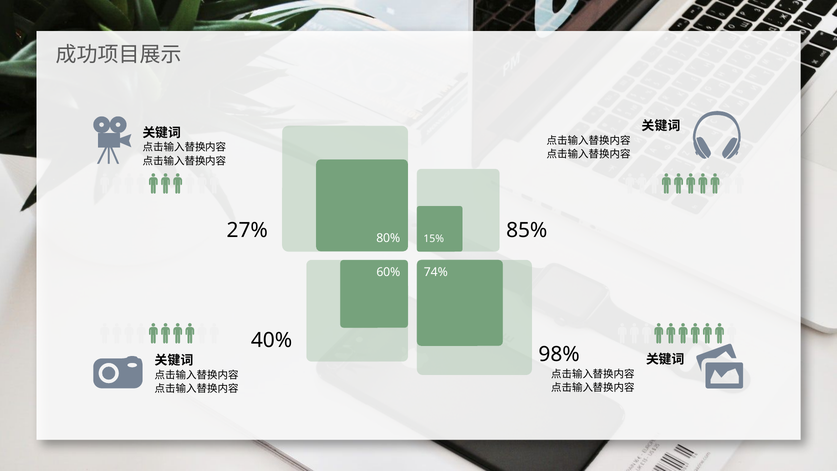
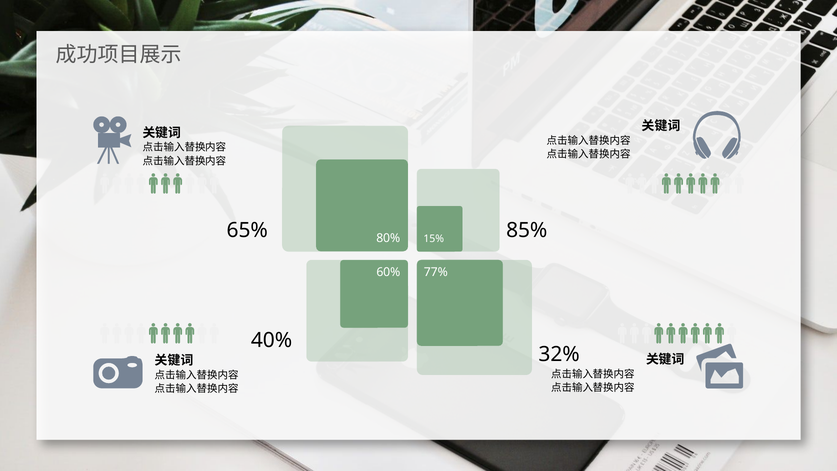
27%: 27% -> 65%
74%: 74% -> 77%
98%: 98% -> 32%
